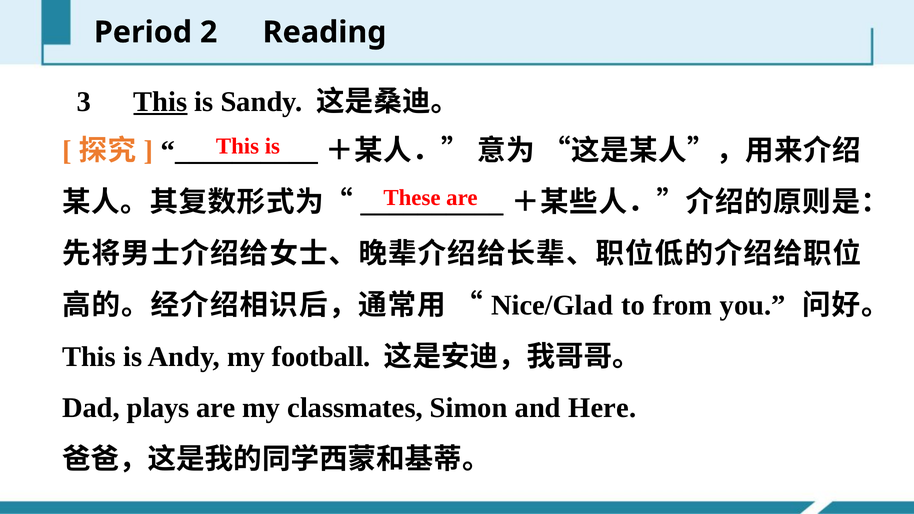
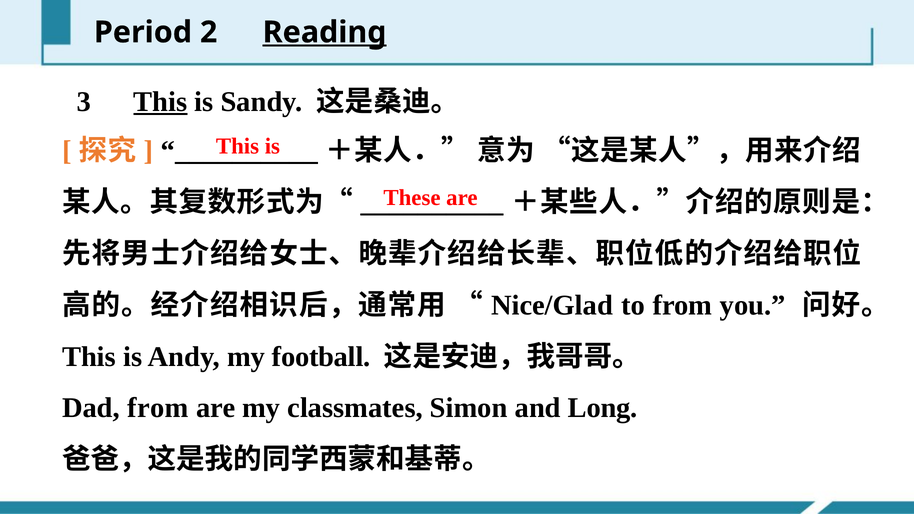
Reading underline: none -> present
Dad plays: plays -> from
Here: Here -> Long
